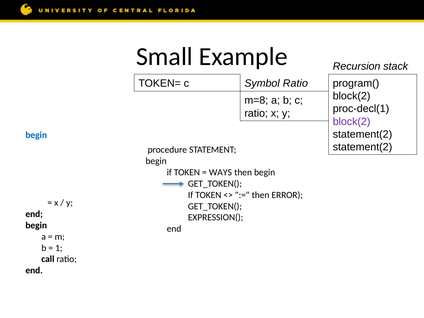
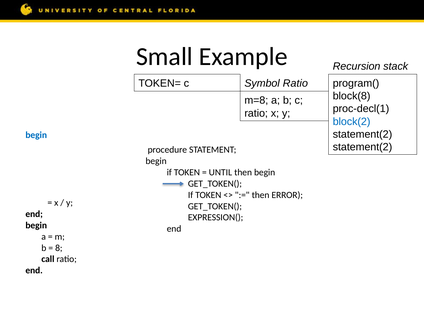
block(2 at (352, 96): block(2 -> block(8
block(2 at (352, 122) colour: purple -> blue
WAYS: WAYS -> UNTIL
1 at (59, 248): 1 -> 8
